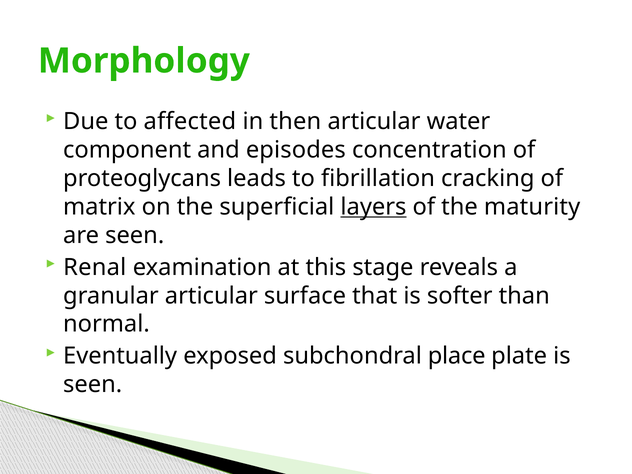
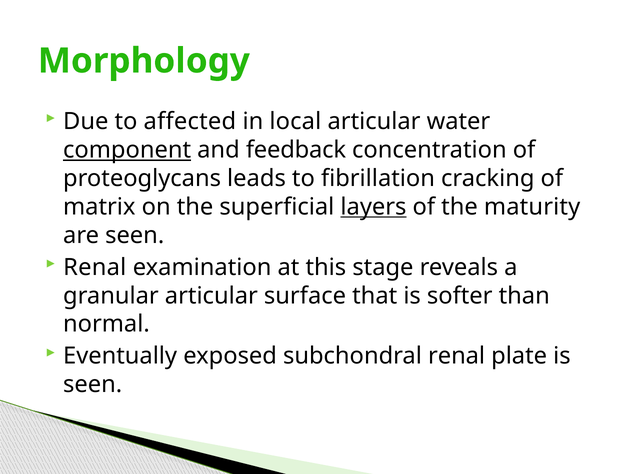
then: then -> local
component underline: none -> present
episodes: episodes -> feedback
subchondral place: place -> renal
